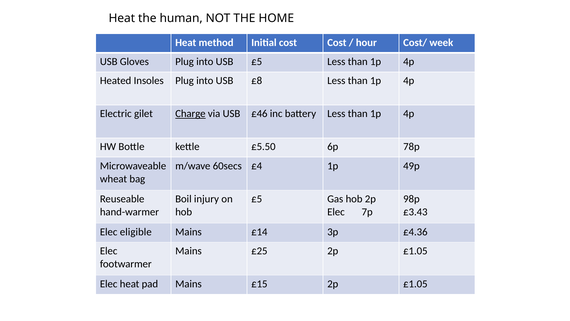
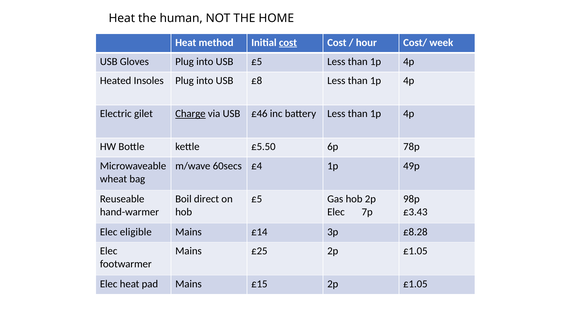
cost at (288, 42) underline: none -> present
injury: injury -> direct
£4.36: £4.36 -> £8.28
